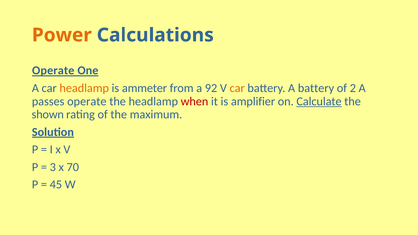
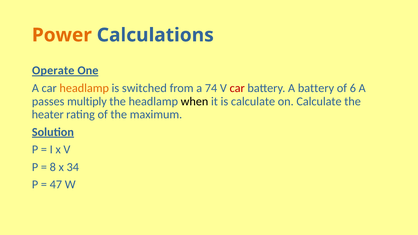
ammeter: ammeter -> switched
92: 92 -> 74
car at (237, 88) colour: orange -> red
2: 2 -> 6
passes operate: operate -> multiply
when colour: red -> black
is amplifier: amplifier -> calculate
Calculate at (319, 101) underline: present -> none
shown: shown -> heater
3: 3 -> 8
70: 70 -> 34
45: 45 -> 47
